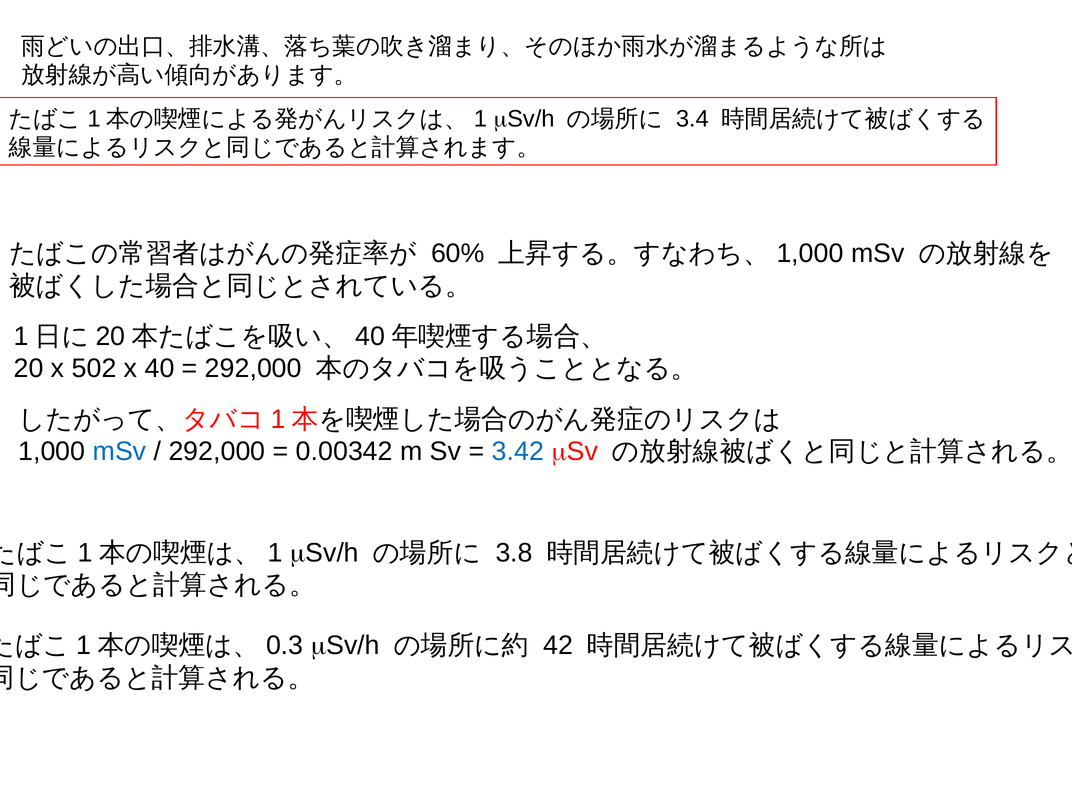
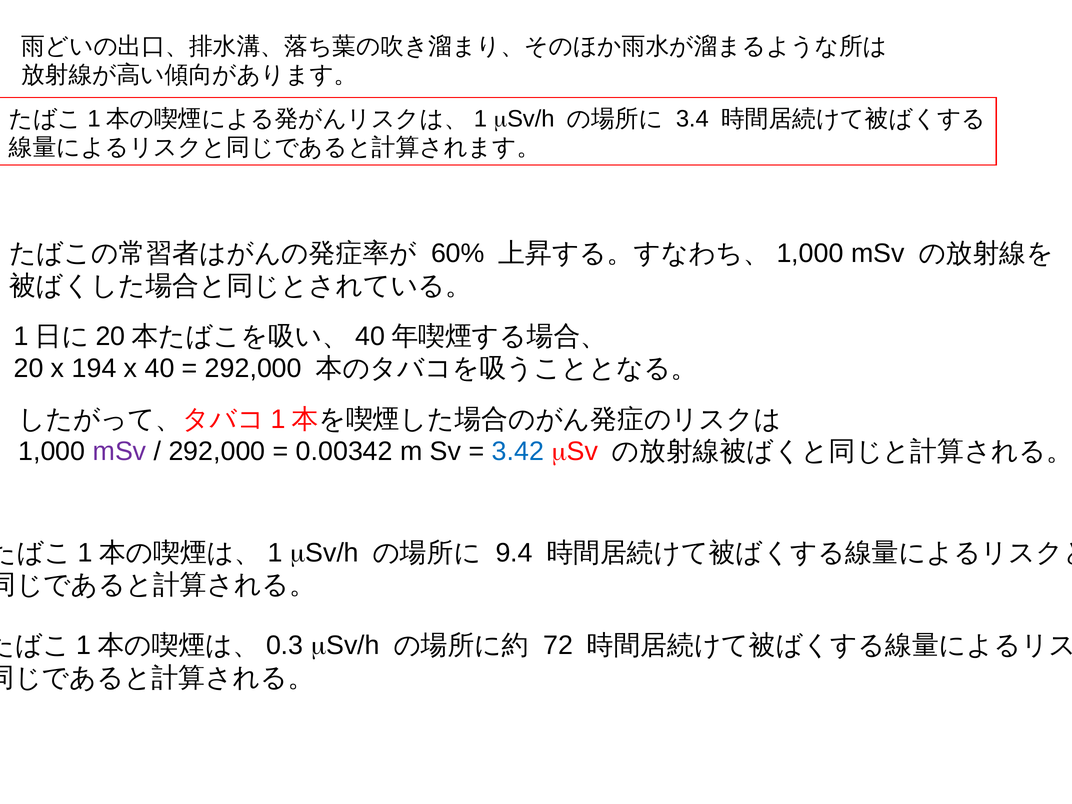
502: 502 -> 194
mSv at (120, 451) colour: blue -> purple
3.8: 3.8 -> 9.4
42: 42 -> 72
